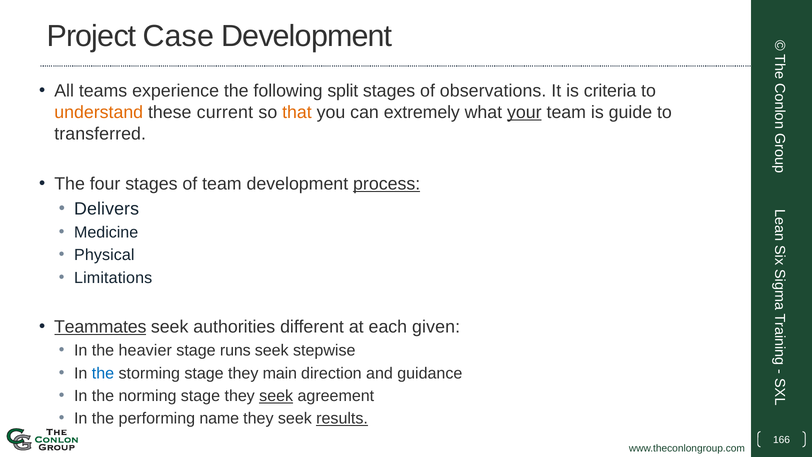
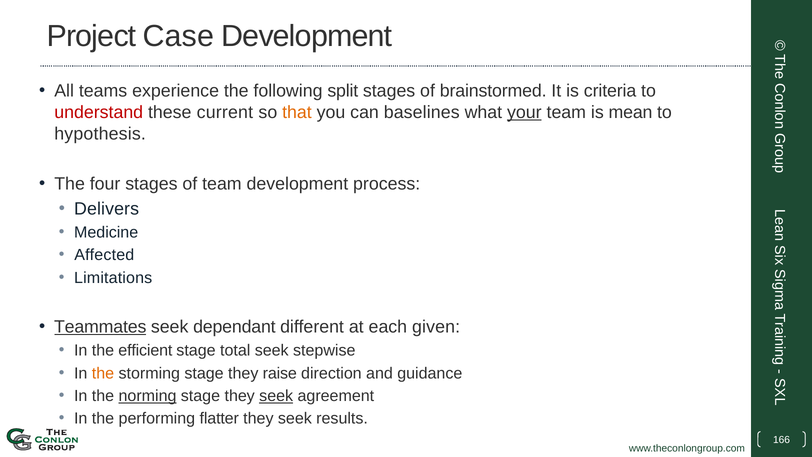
observations: observations -> brainstormed
understand colour: orange -> red
extremely: extremely -> baselines
guide: guide -> mean
transferred: transferred -> hypothesis
process underline: present -> none
Physical: Physical -> Affected
authorities: authorities -> dependant
heavier: heavier -> efficient
runs: runs -> total
the at (103, 373) colour: blue -> orange
main: main -> raise
norming underline: none -> present
name: name -> flatter
results underline: present -> none
